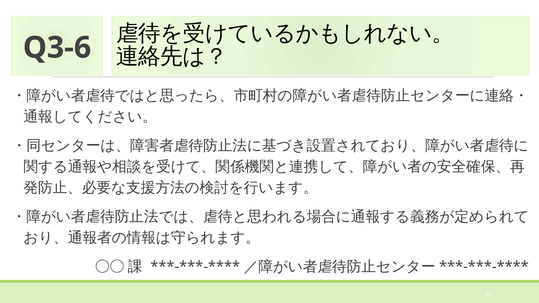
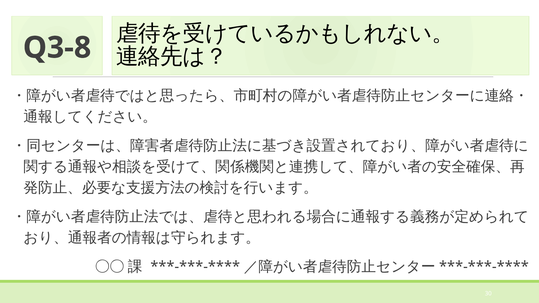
Q3-6: Q3-6 -> Q3-8
